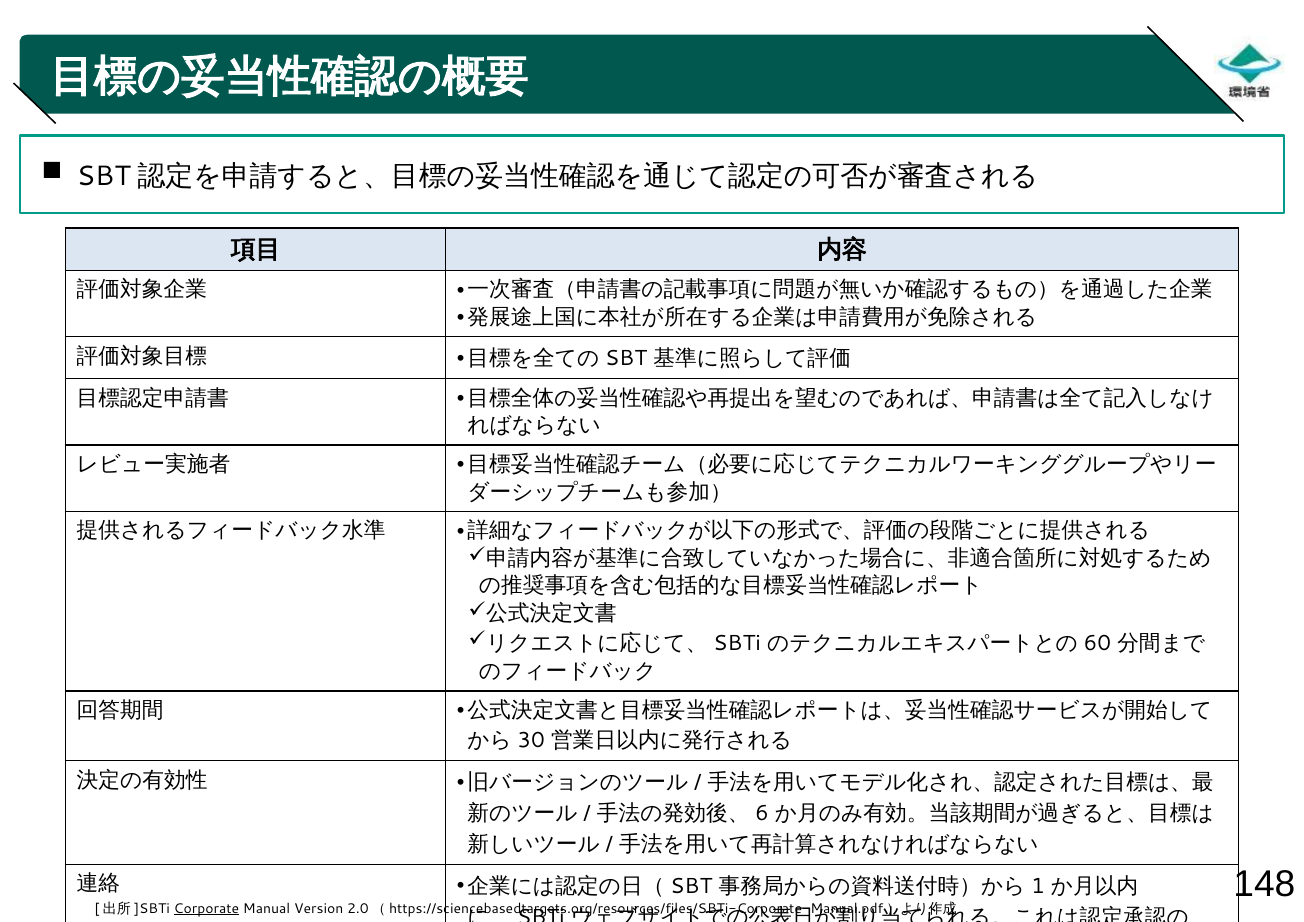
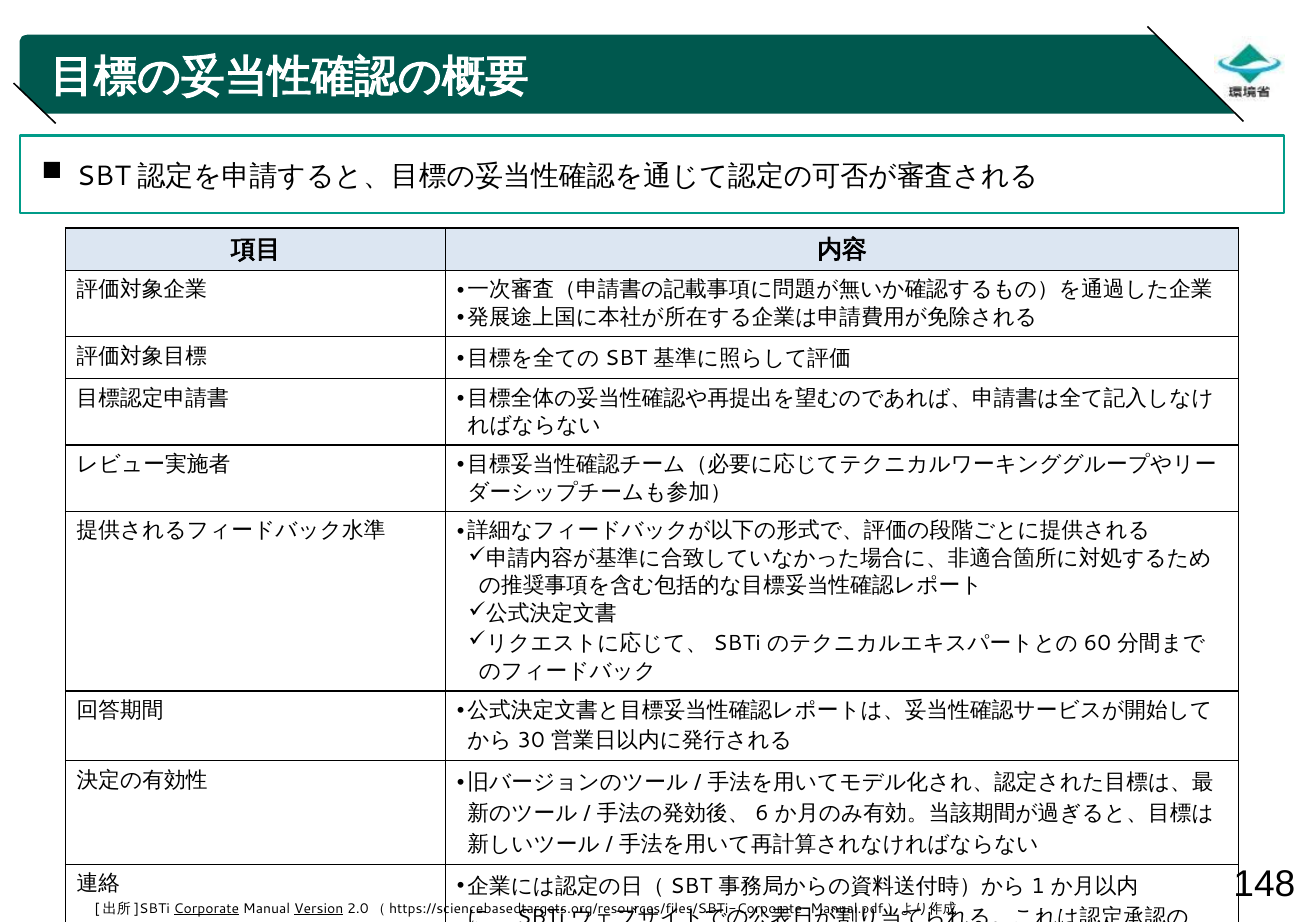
Version underline: none -> present
